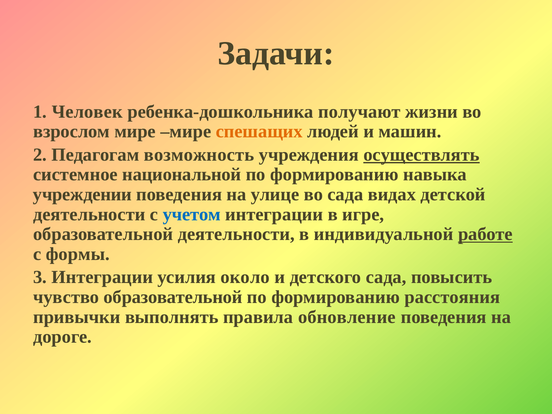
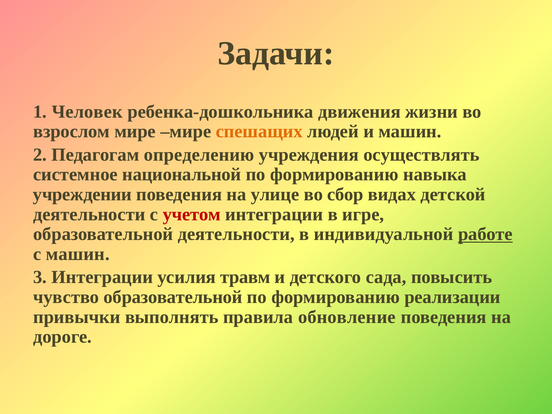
получают: получают -> движения
возможность: возможность -> определению
осуществлять underline: present -> none
во сада: сада -> сбор
учетом colour: blue -> red
с формы: формы -> машин
около: около -> травм
расстояния: расстояния -> реализации
